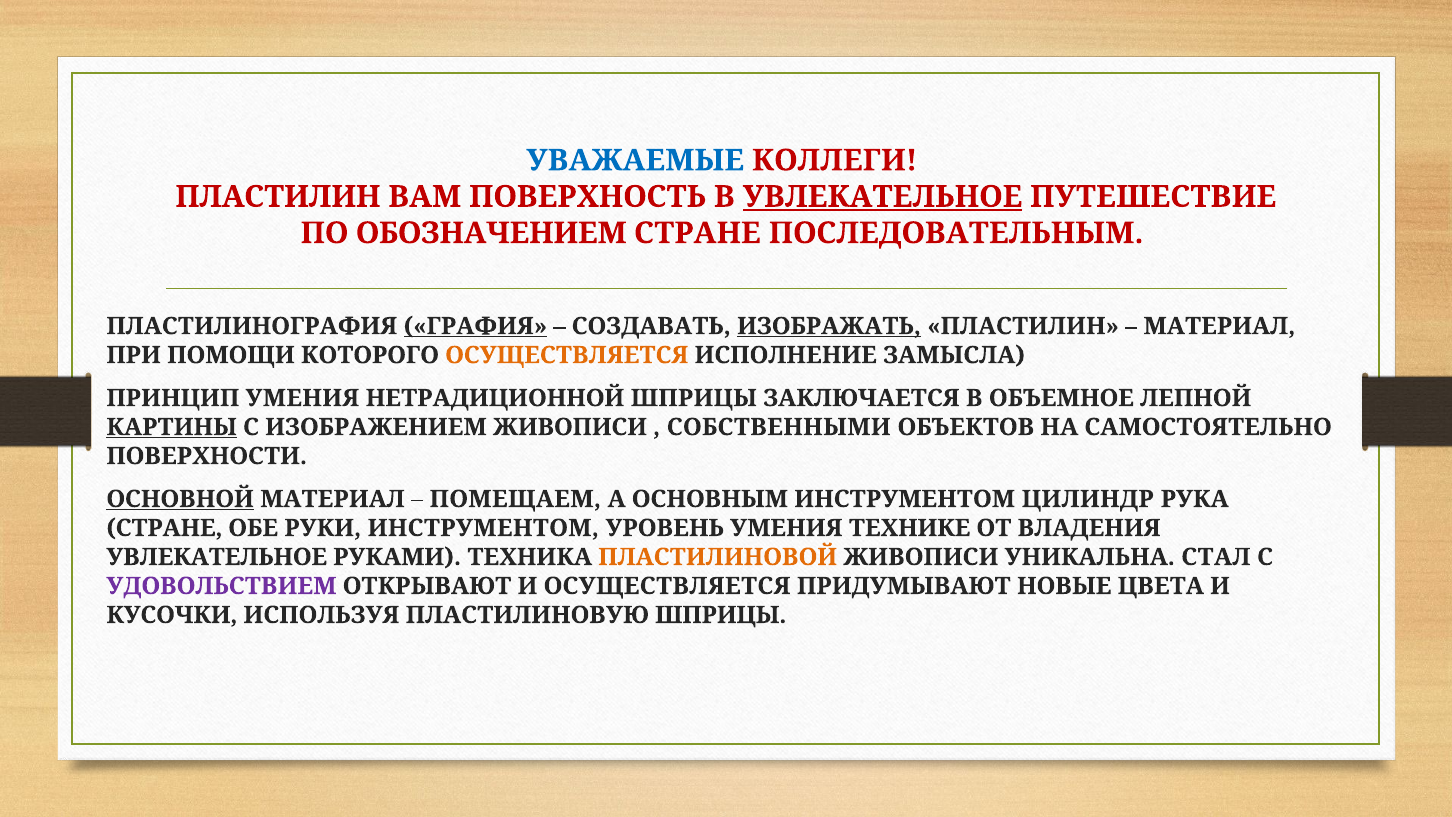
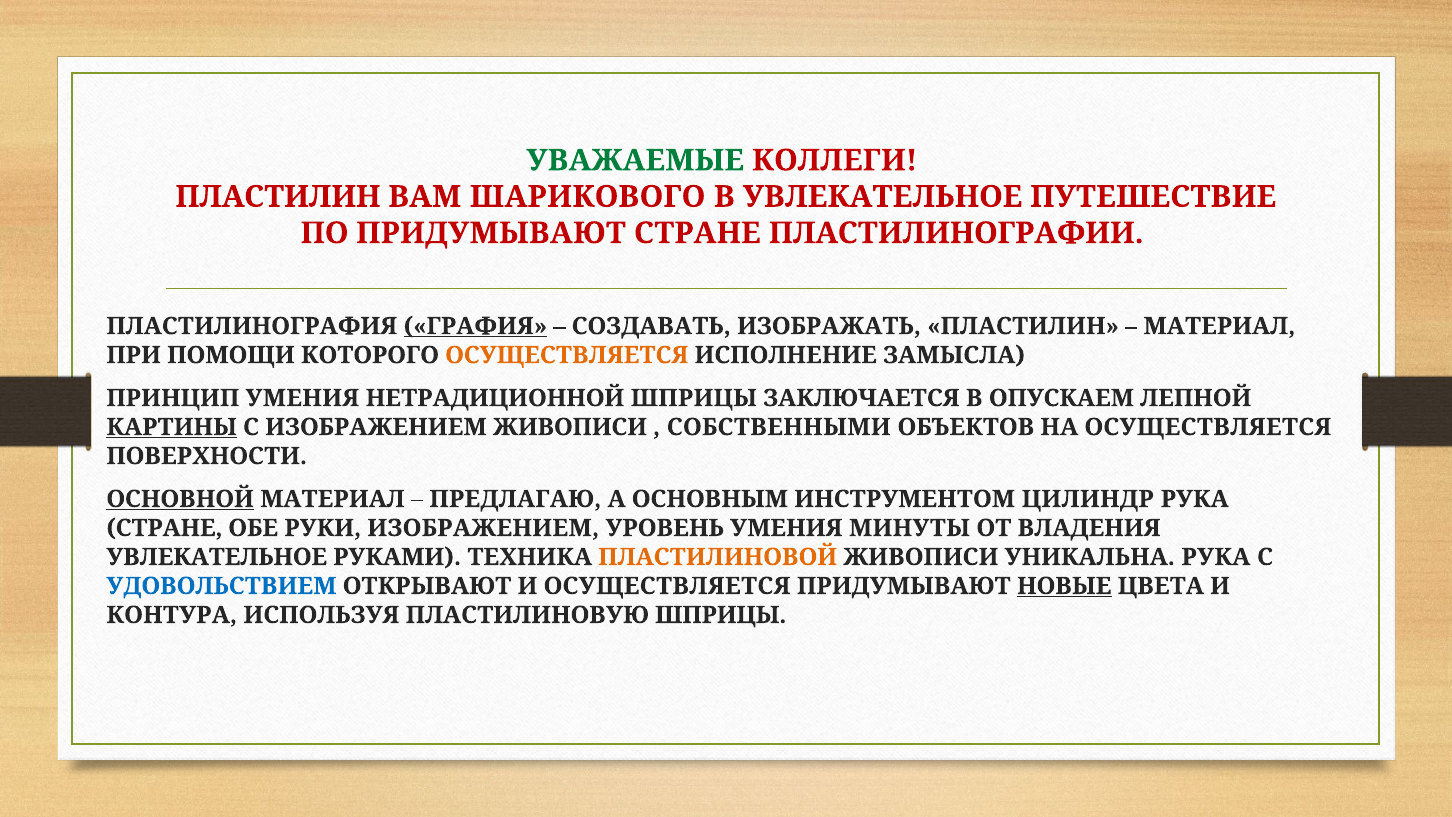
УВАЖАЕМЫЕ colour: blue -> green
ПОВЕРХНОСТЬ: ПОВЕРХНОСТЬ -> ШАРИКОВОГО
УВЛЕКАТЕЛЬНОЕ at (883, 197) underline: present -> none
ПО ОБОЗНАЧЕНИЕМ: ОБОЗНАЧЕНИЕМ -> ПРИДУМЫВАЮТ
ПОСЛЕДОВАТЕЛЬНЫМ: ПОСЛЕДОВАТЕЛЬНЫМ -> ПЛАСТИЛИНОГРАФИИ
ИЗОБРАЖАТЬ underline: present -> none
ОБЪЕМНОЕ: ОБЪЕМНОЕ -> ОПУСКАЕМ
НА САМОСТОЯТЕЛЬНО: САМОСТОЯТЕЛЬНО -> ОСУЩЕСТВЛЯЕТСЯ
ПОМЕЩАЕМ: ПОМЕЩАЕМ -> ПРЕДЛАГАЮ
РУКИ ИНСТРУМЕНТОМ: ИНСТРУМЕНТОМ -> ИЗОБРАЖЕНИЕМ
ТЕХНИКЕ: ТЕХНИКЕ -> МИНУТЫ
УНИКАЛЬНА СТАЛ: СТАЛ -> РУКА
УДОВОЛЬСТВИЕМ colour: purple -> blue
НОВЫЕ underline: none -> present
КУСОЧКИ: КУСОЧКИ -> КОНТУРА
